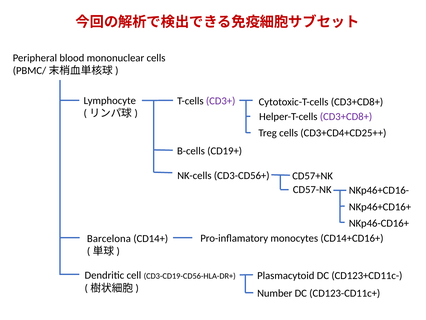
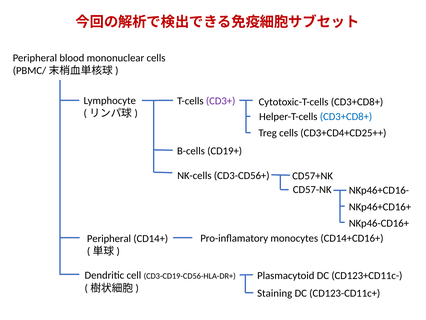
CD3+CD8+ at (346, 116) colour: purple -> blue
Barcelona at (109, 238): Barcelona -> Peripheral
Number: Number -> Staining
